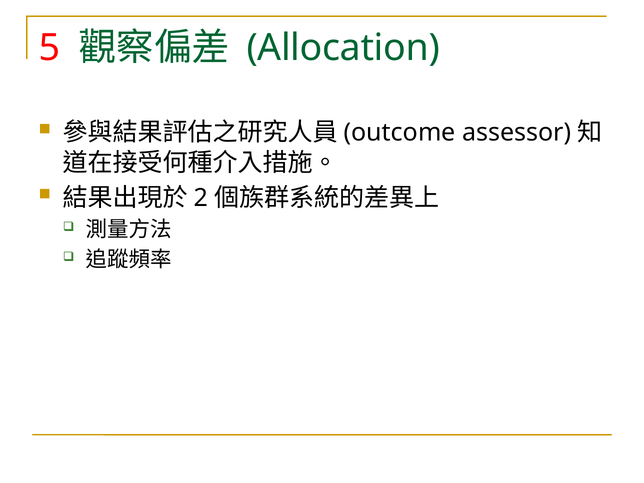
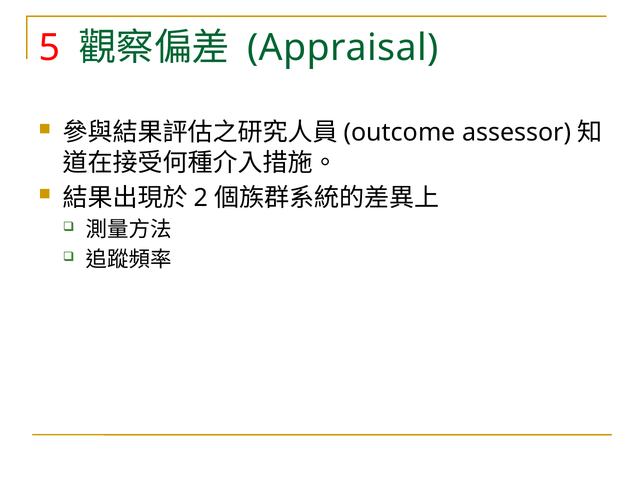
Allocation: Allocation -> Appraisal
